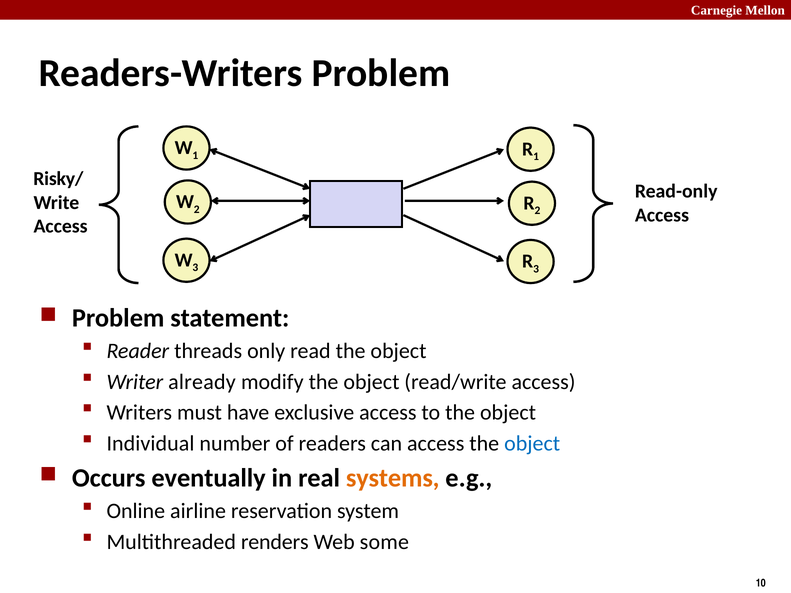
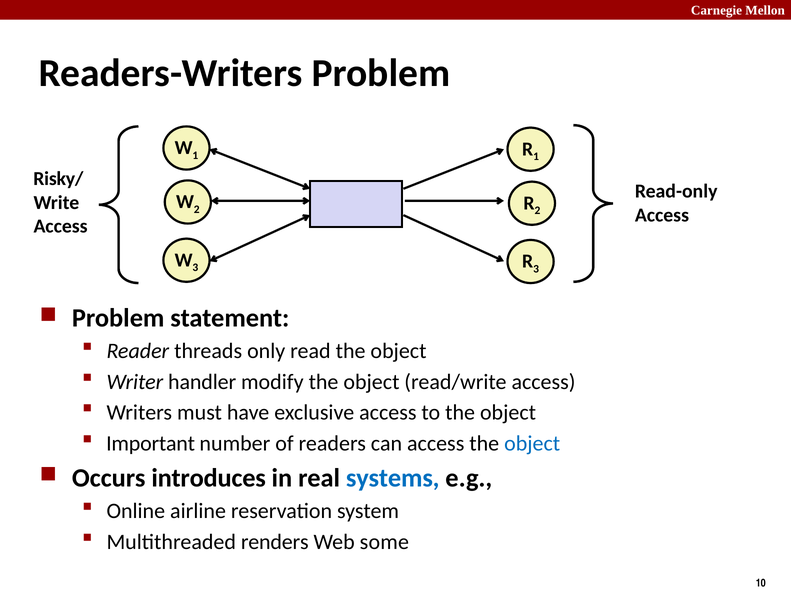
already: already -> handler
Individual: Individual -> Important
eventually: eventually -> introduces
systems colour: orange -> blue
